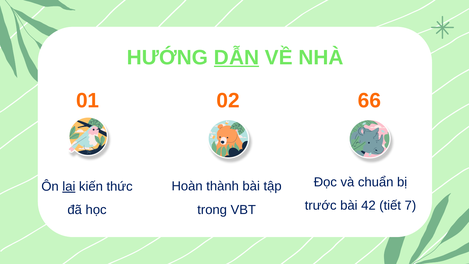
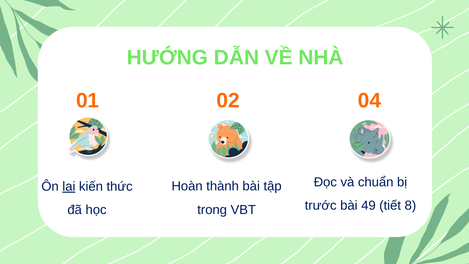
DẪN underline: present -> none
66: 66 -> 04
42: 42 -> 49
7: 7 -> 8
